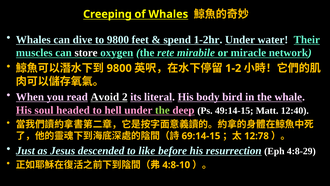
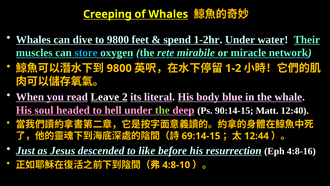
store colour: white -> light blue
Avoid: Avoid -> Leave
bird: bird -> blue
49:14-15: 49:14-15 -> 90:14-15
12:78: 12:78 -> 12:44
4:8-29: 4:8-29 -> 4:8-16
